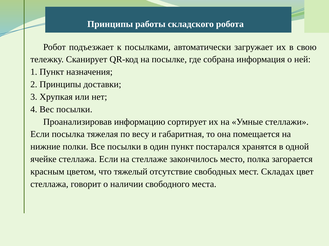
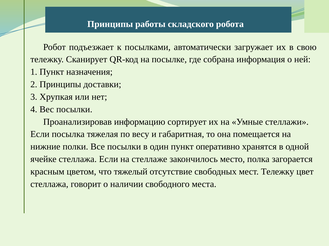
постарался: постарался -> оперативно
мест Складах: Складах -> Тележку
